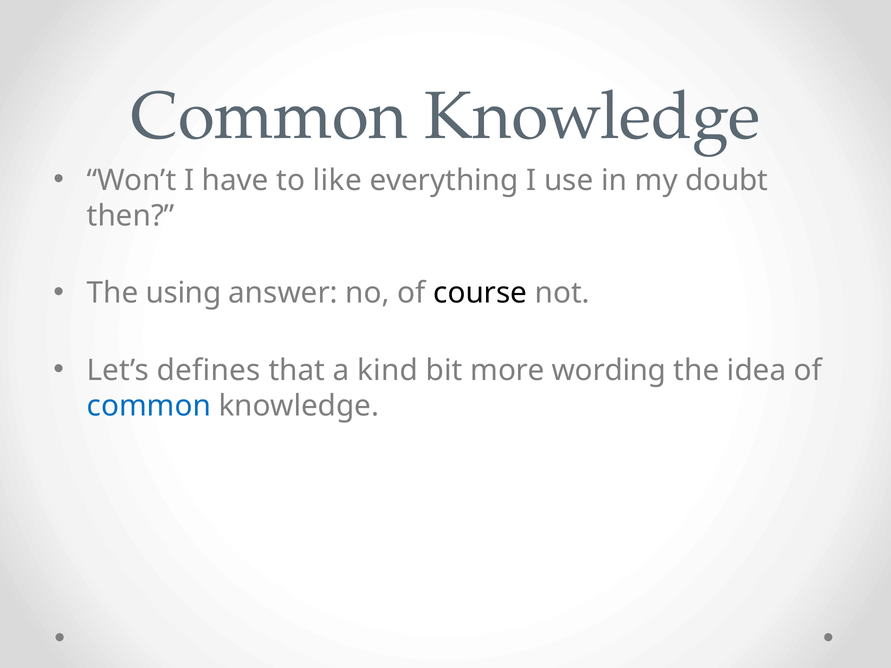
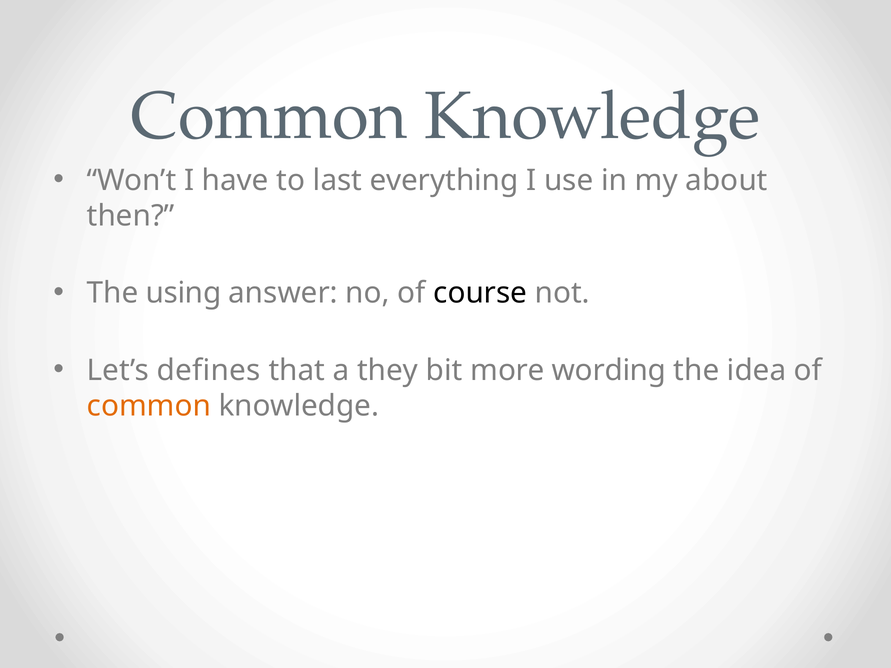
like: like -> last
doubt: doubt -> about
kind: kind -> they
common at (149, 406) colour: blue -> orange
